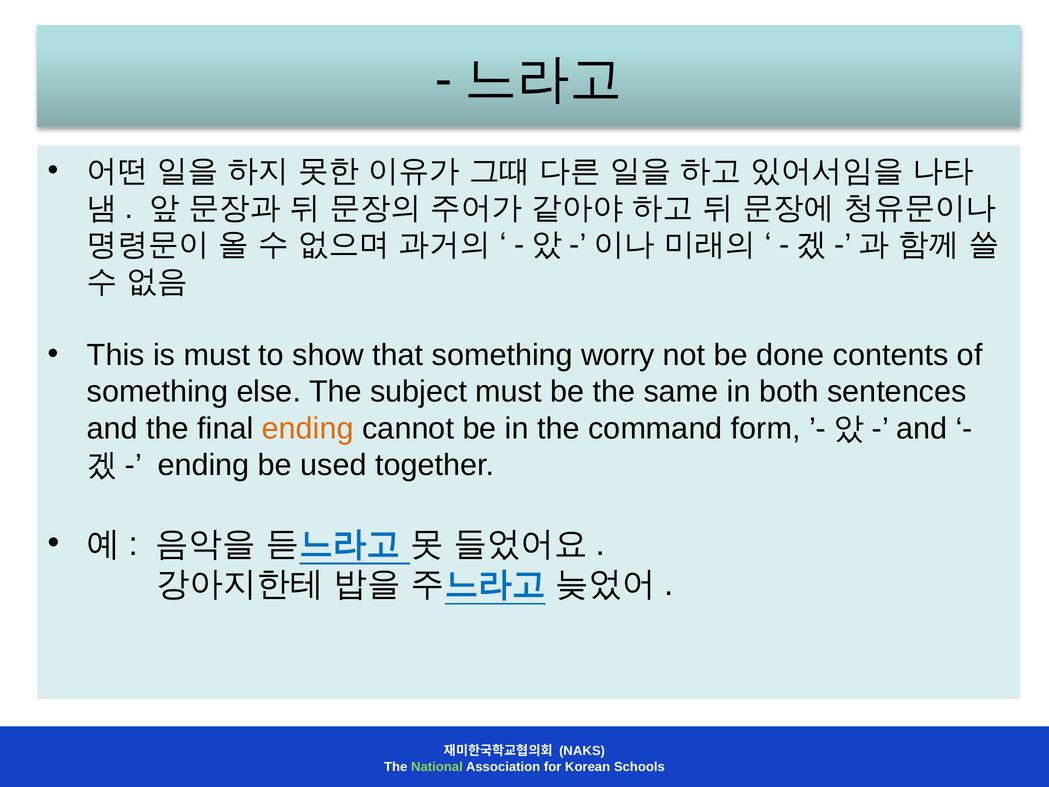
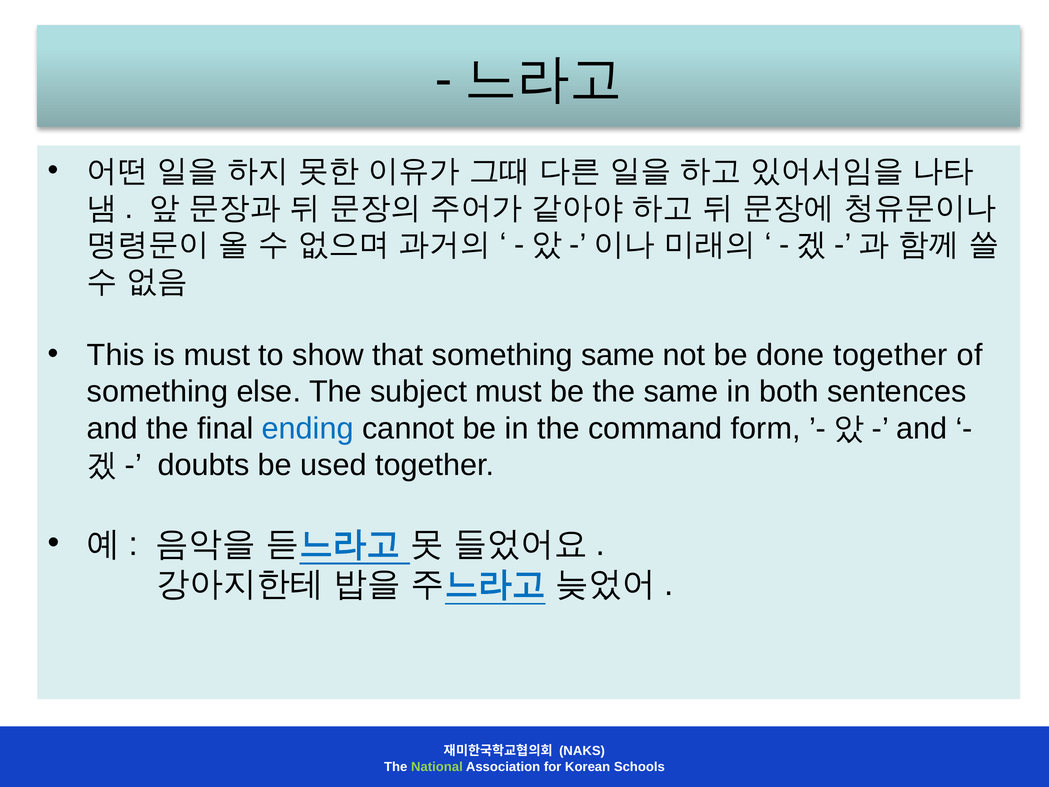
something worry: worry -> same
done contents: contents -> together
ending at (308, 428) colour: orange -> blue
ending at (203, 465): ending -> doubts
